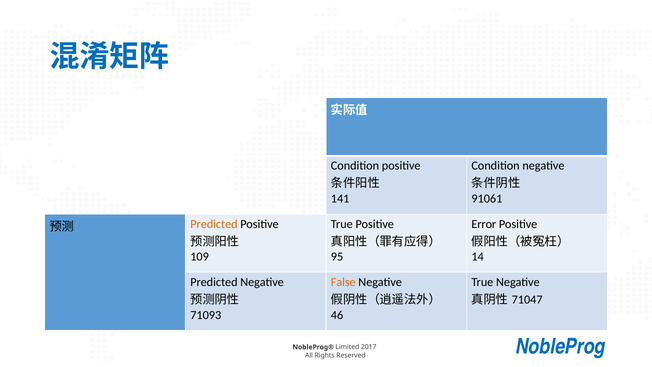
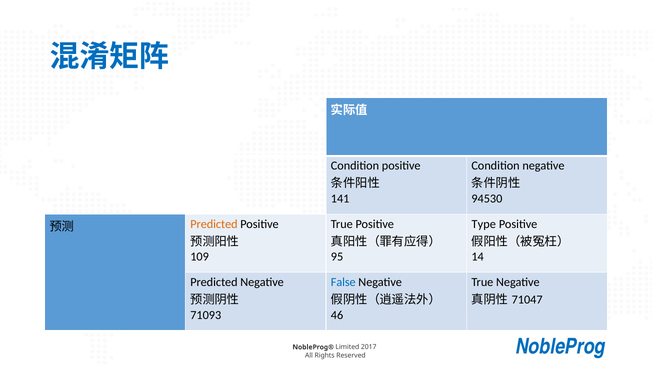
91061: 91061 -> 94530
Error: Error -> Type
False colour: orange -> blue
